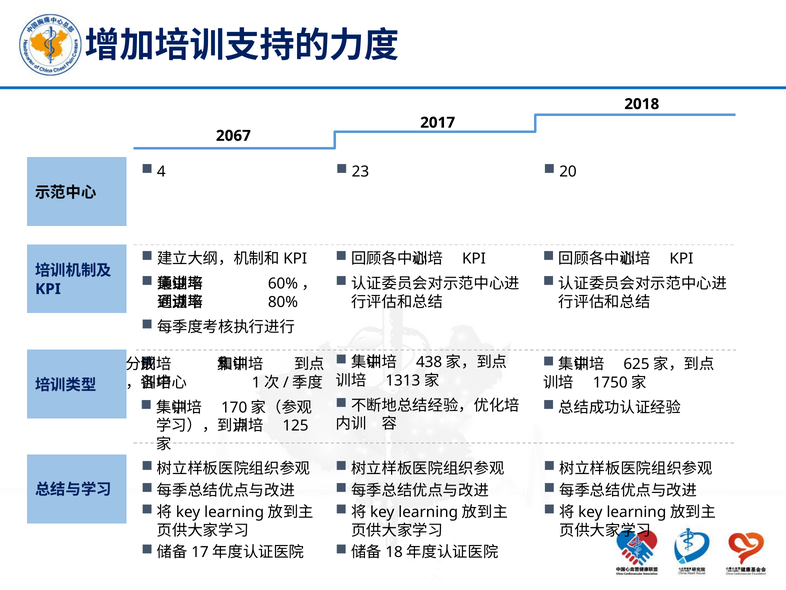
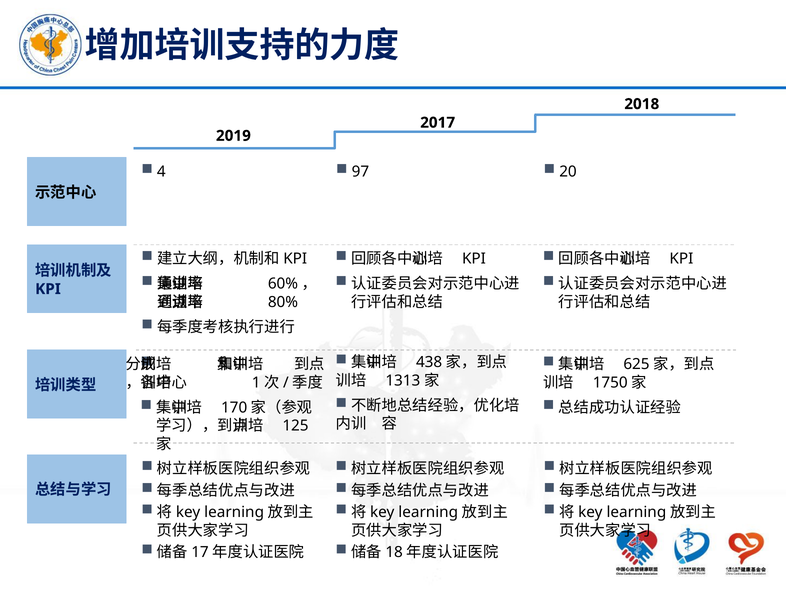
2067: 2067 -> 2019
23: 23 -> 97
